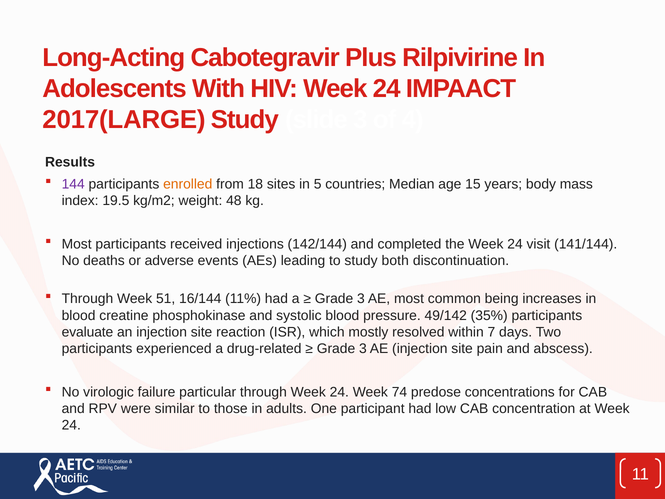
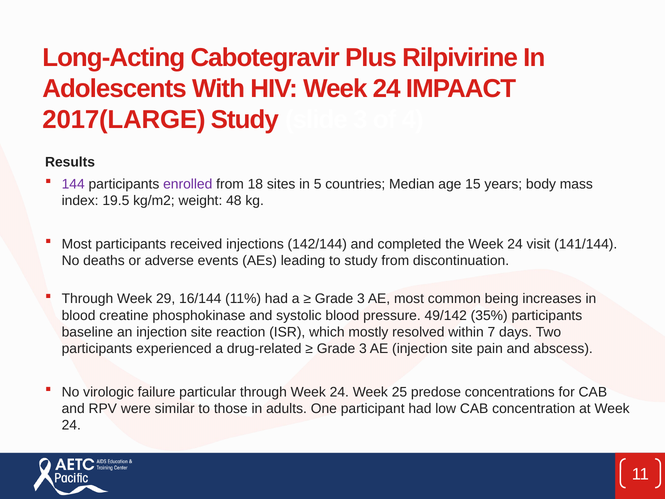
enrolled colour: orange -> purple
study both: both -> from
51: 51 -> 29
evaluate: evaluate -> baseline
74: 74 -> 25
